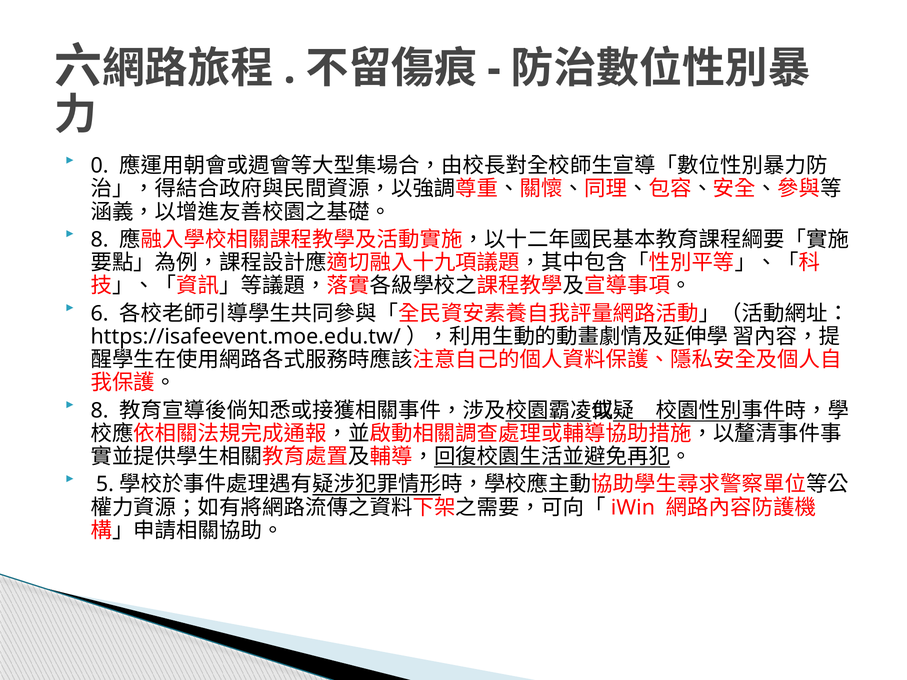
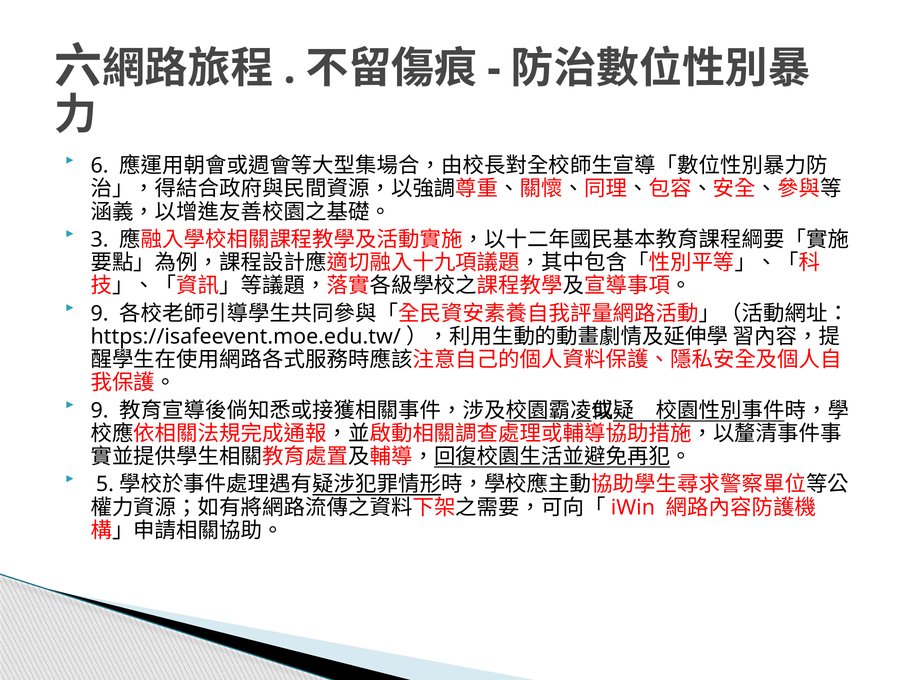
0: 0 -> 6
8 at (100, 240): 8 -> 3
6 at (100, 314): 6 -> 9
8 at (100, 411): 8 -> 9
